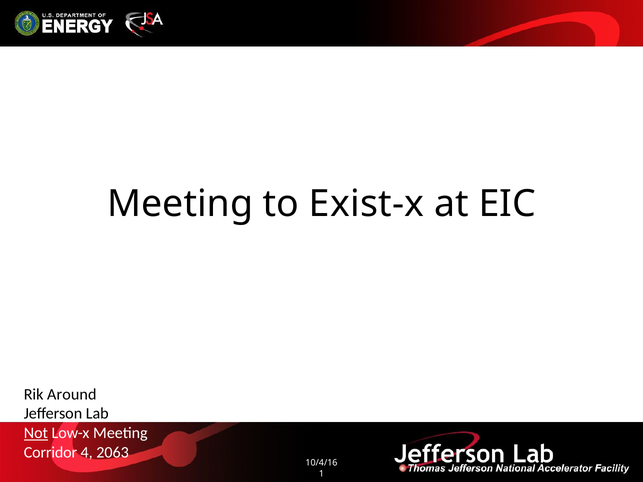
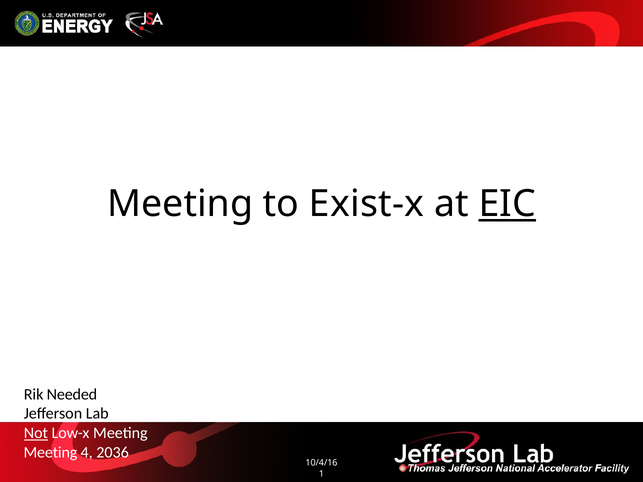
EIC underline: none -> present
Around: Around -> Needed
Corridor at (50, 452): Corridor -> Meeting
2063: 2063 -> 2036
